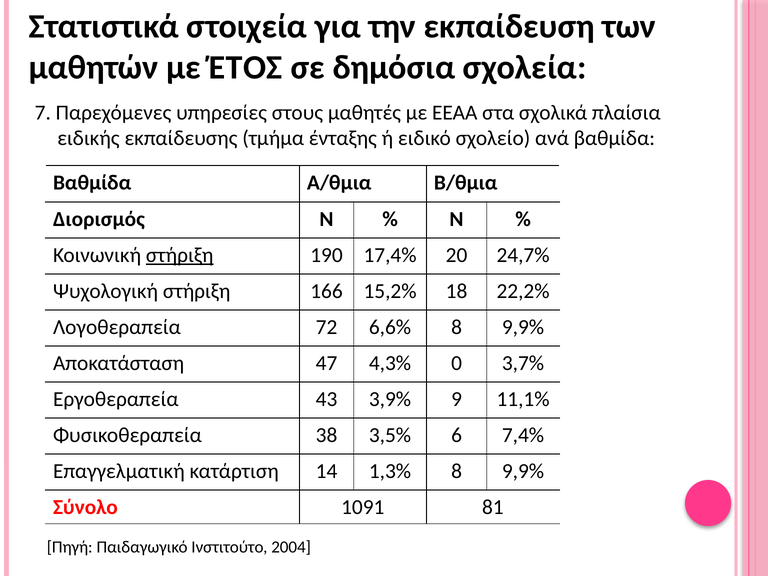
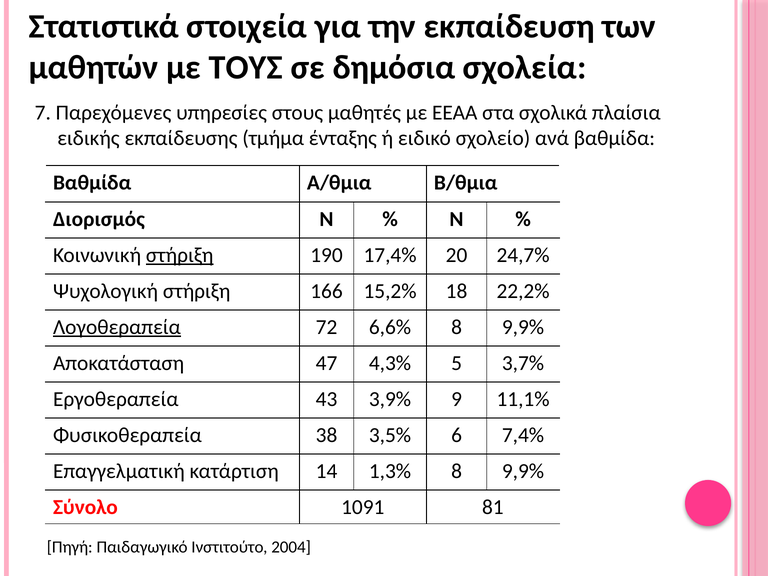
ΈΤΟΣ: ΈΤΟΣ -> ΤΟΥΣ
Λογοθεραπεία underline: none -> present
0: 0 -> 5
